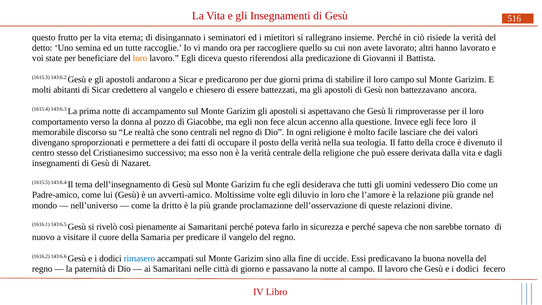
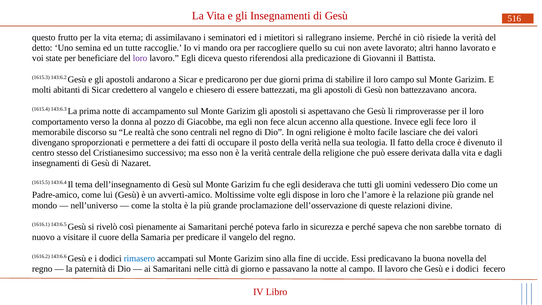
disingannato: disingannato -> assimilavano
loro at (140, 58) colour: orange -> purple
diluvio: diluvio -> dispose
dritto: dritto -> stolta
